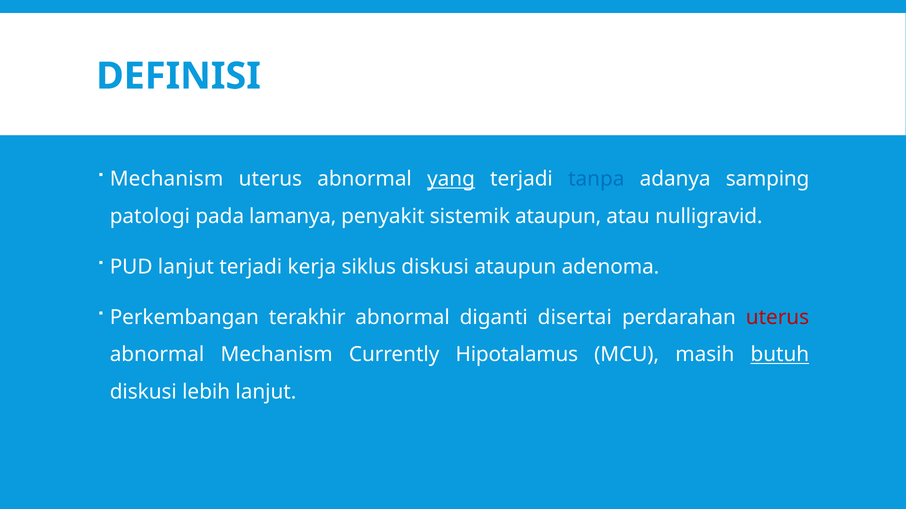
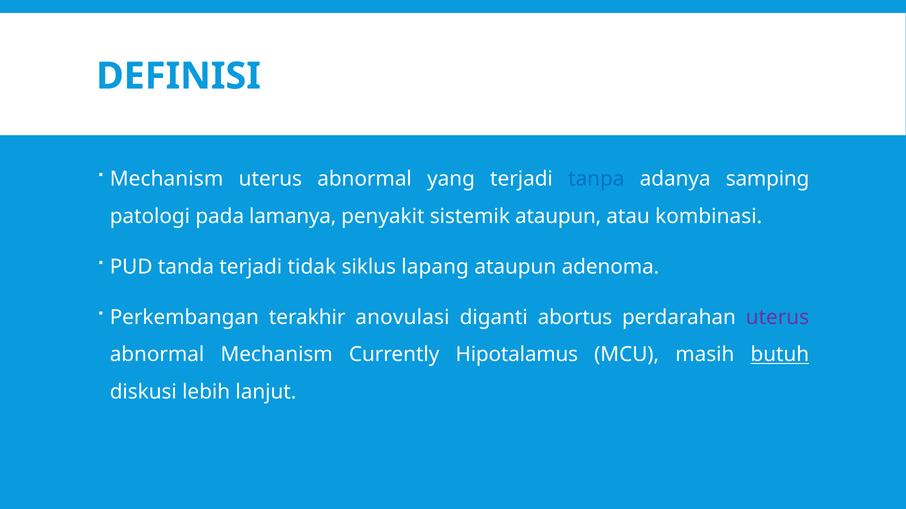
yang underline: present -> none
nulligravid: nulligravid -> kombinasi
PUD lanjut: lanjut -> tanda
kerja: kerja -> tidak
siklus diskusi: diskusi -> lapang
terakhir abnormal: abnormal -> anovulasi
disertai: disertai -> abortus
uterus at (777, 318) colour: red -> purple
